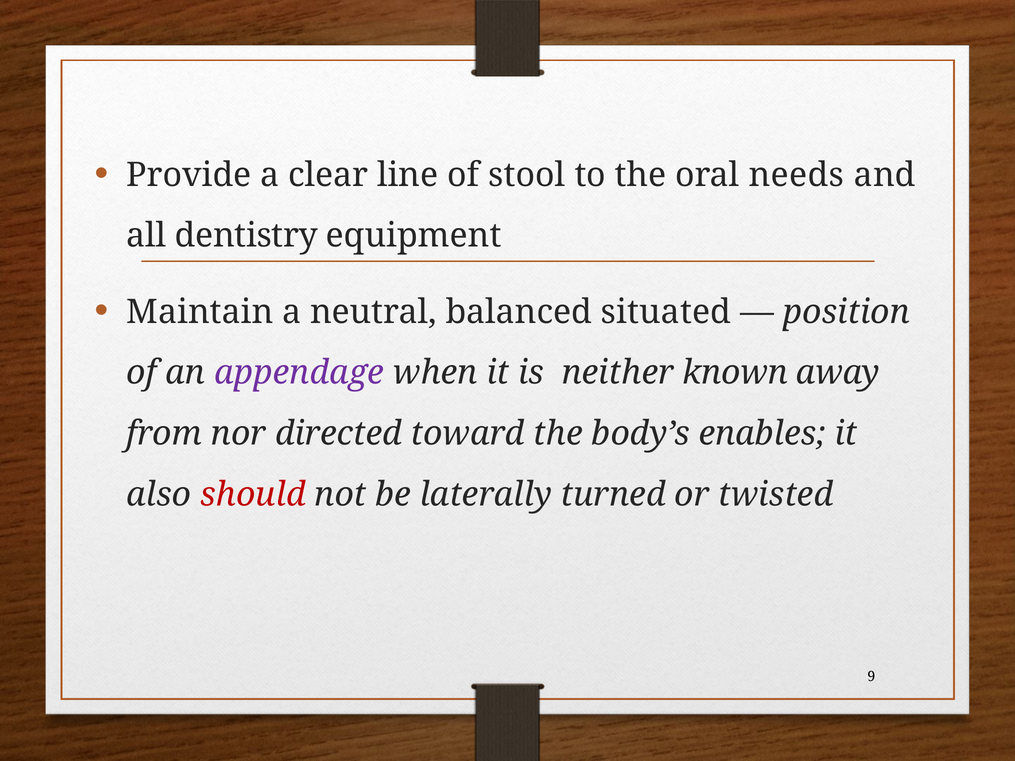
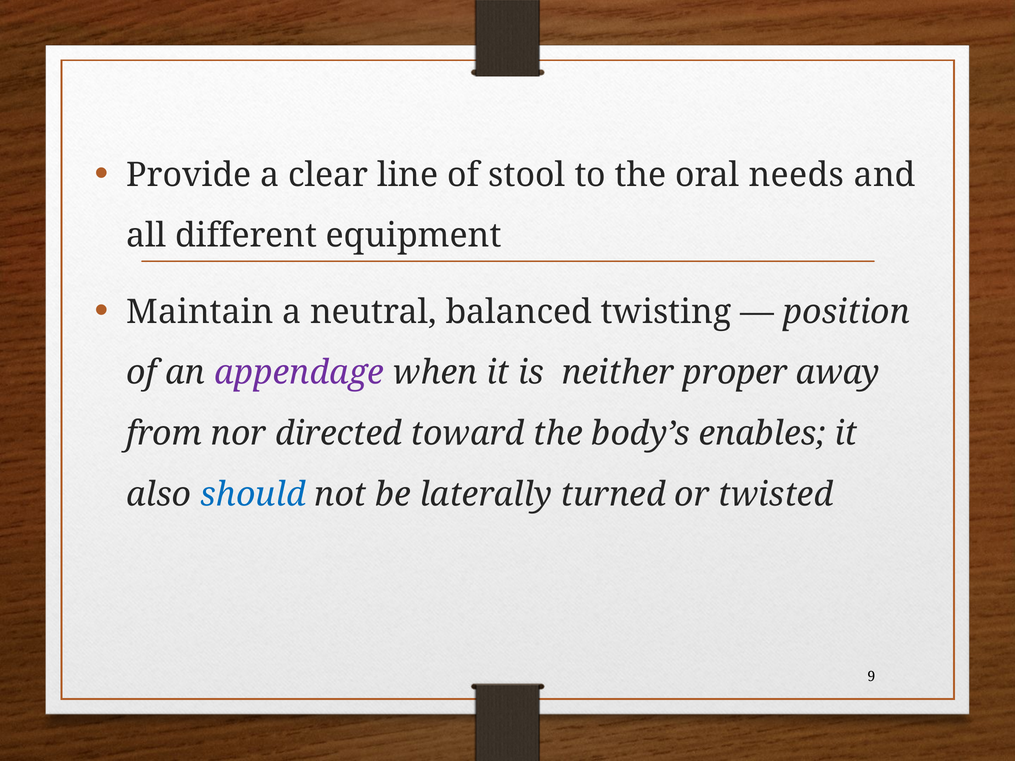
dentistry: dentistry -> different
situated: situated -> twisting
known: known -> proper
should colour: red -> blue
